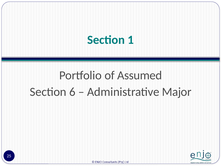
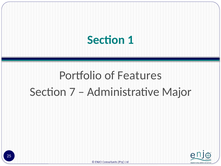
Assumed: Assumed -> Features
6: 6 -> 7
